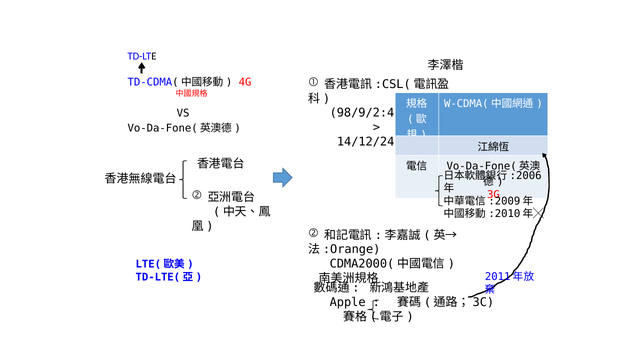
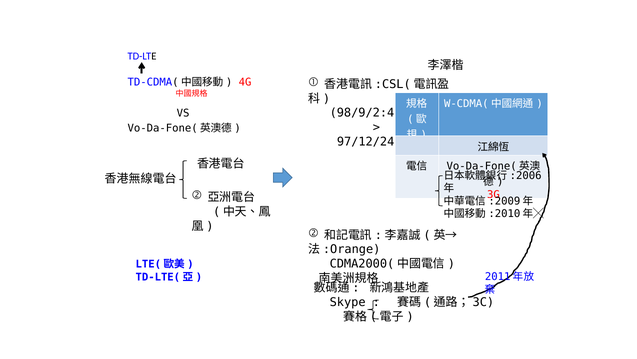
14/12/24: 14/12/24 -> 97/12/24
Apple: Apple -> Skype
